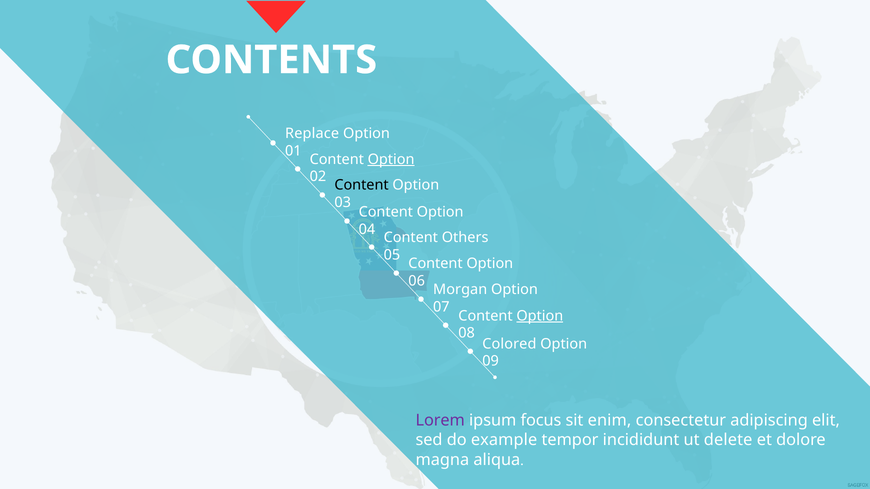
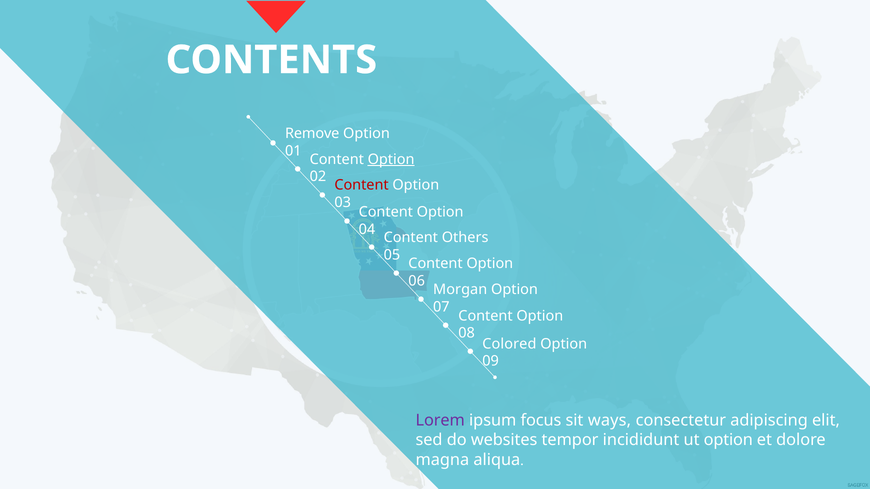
Replace: Replace -> Remove
Content at (362, 185) colour: black -> red
Option at (540, 316) underline: present -> none
enim: enim -> ways
example: example -> websites
ut delete: delete -> option
